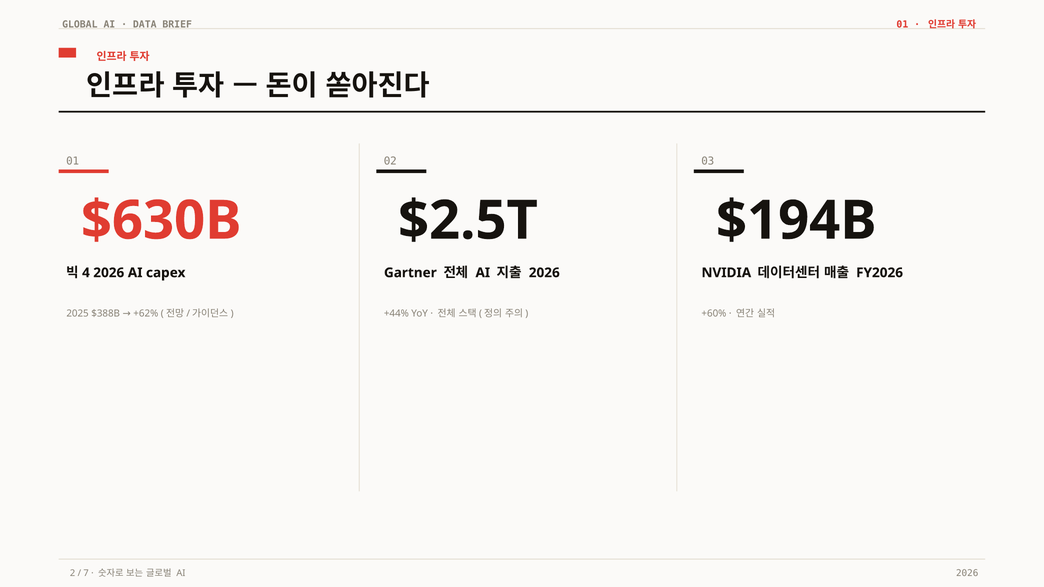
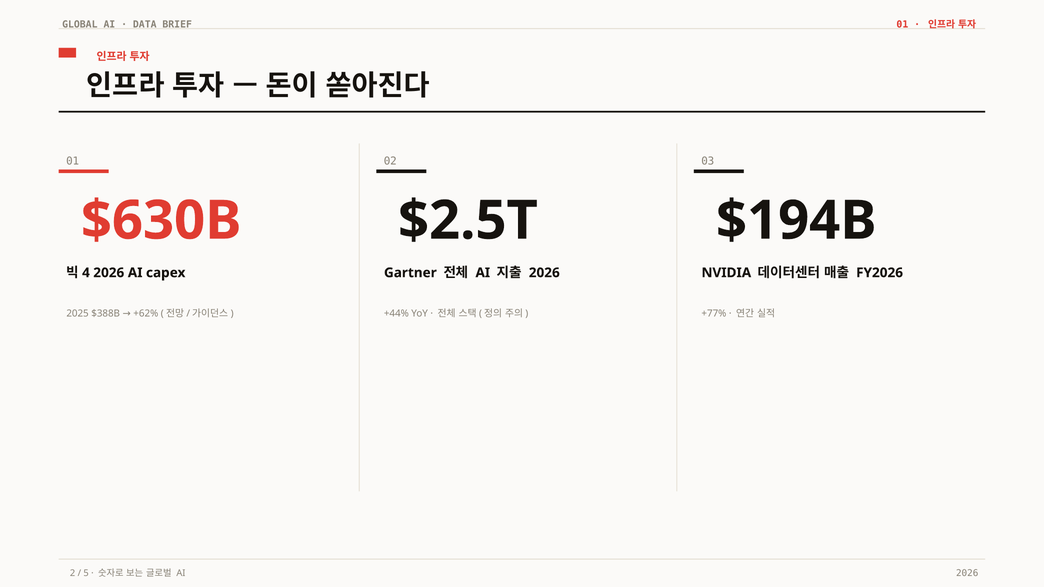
+60%: +60% -> +77%
7: 7 -> 5
